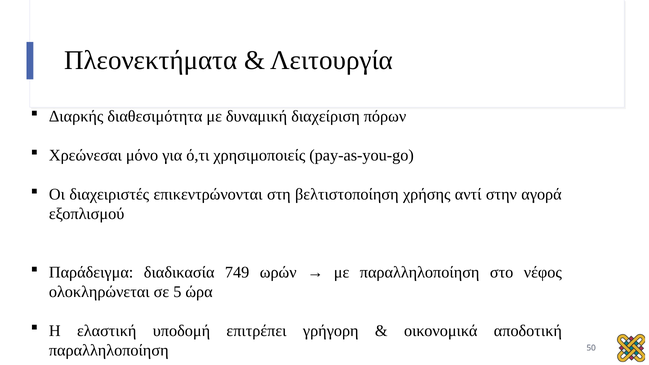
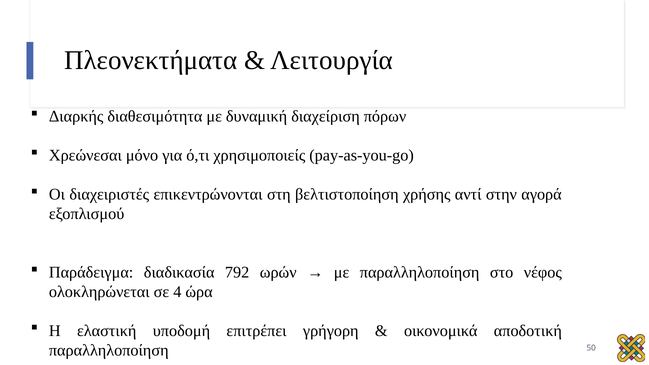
749: 749 -> 792
5: 5 -> 4
